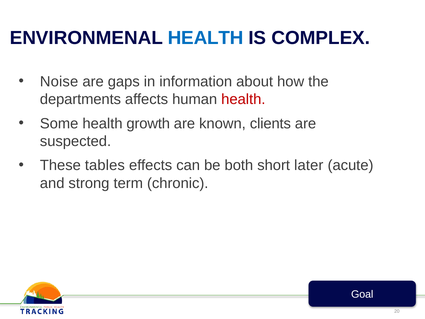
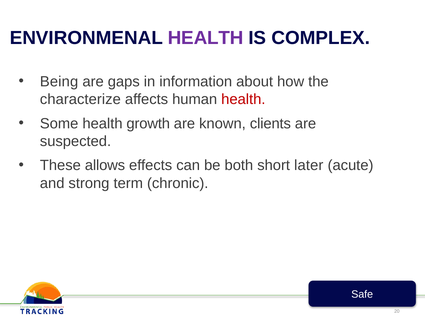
HEALTH at (206, 38) colour: blue -> purple
Noise: Noise -> Being
departments: departments -> characterize
tables: tables -> allows
Goal: Goal -> Safe
